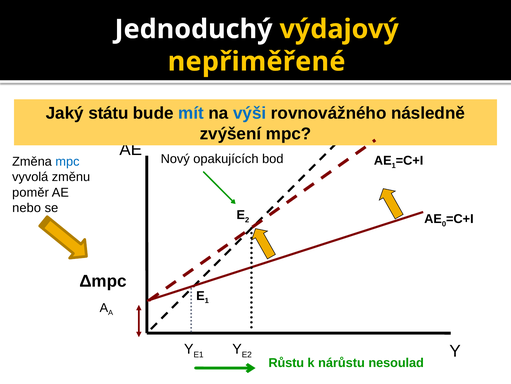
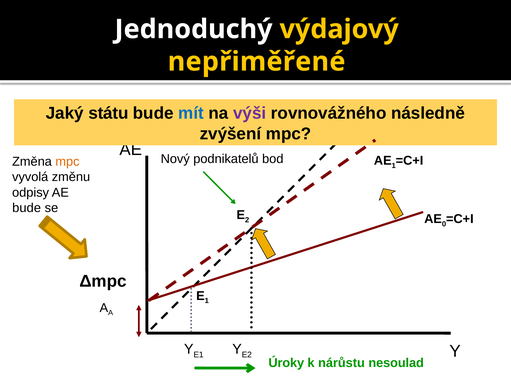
výši colour: blue -> purple
opakujících: opakujících -> podnikatelů
mpc at (67, 161) colour: blue -> orange
poměr: poměr -> odpisy
nebo at (27, 207): nebo -> bude
Růstu: Růstu -> Úroky
